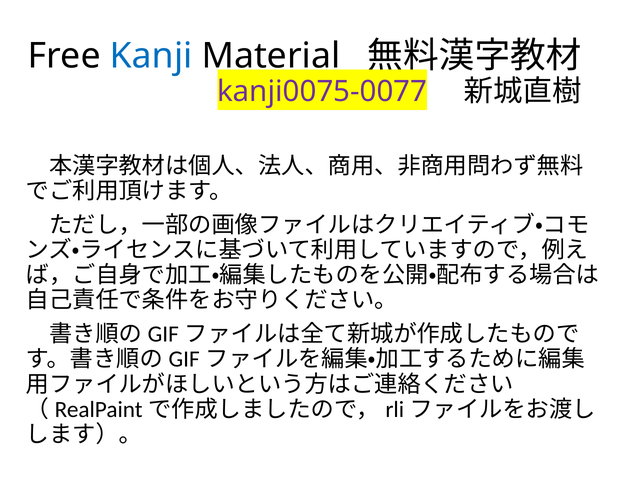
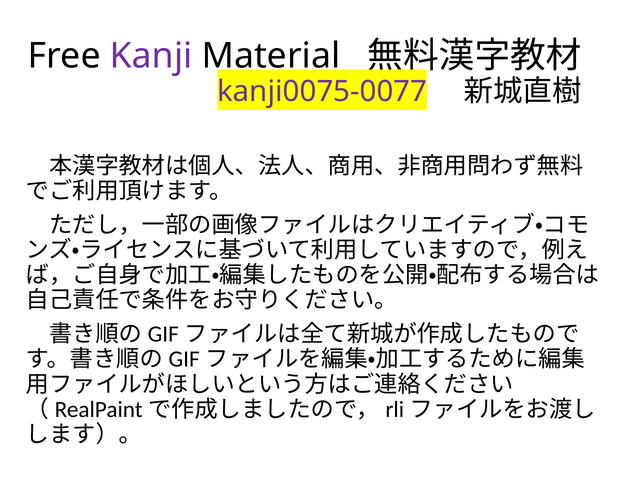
Kanji colour: blue -> purple
